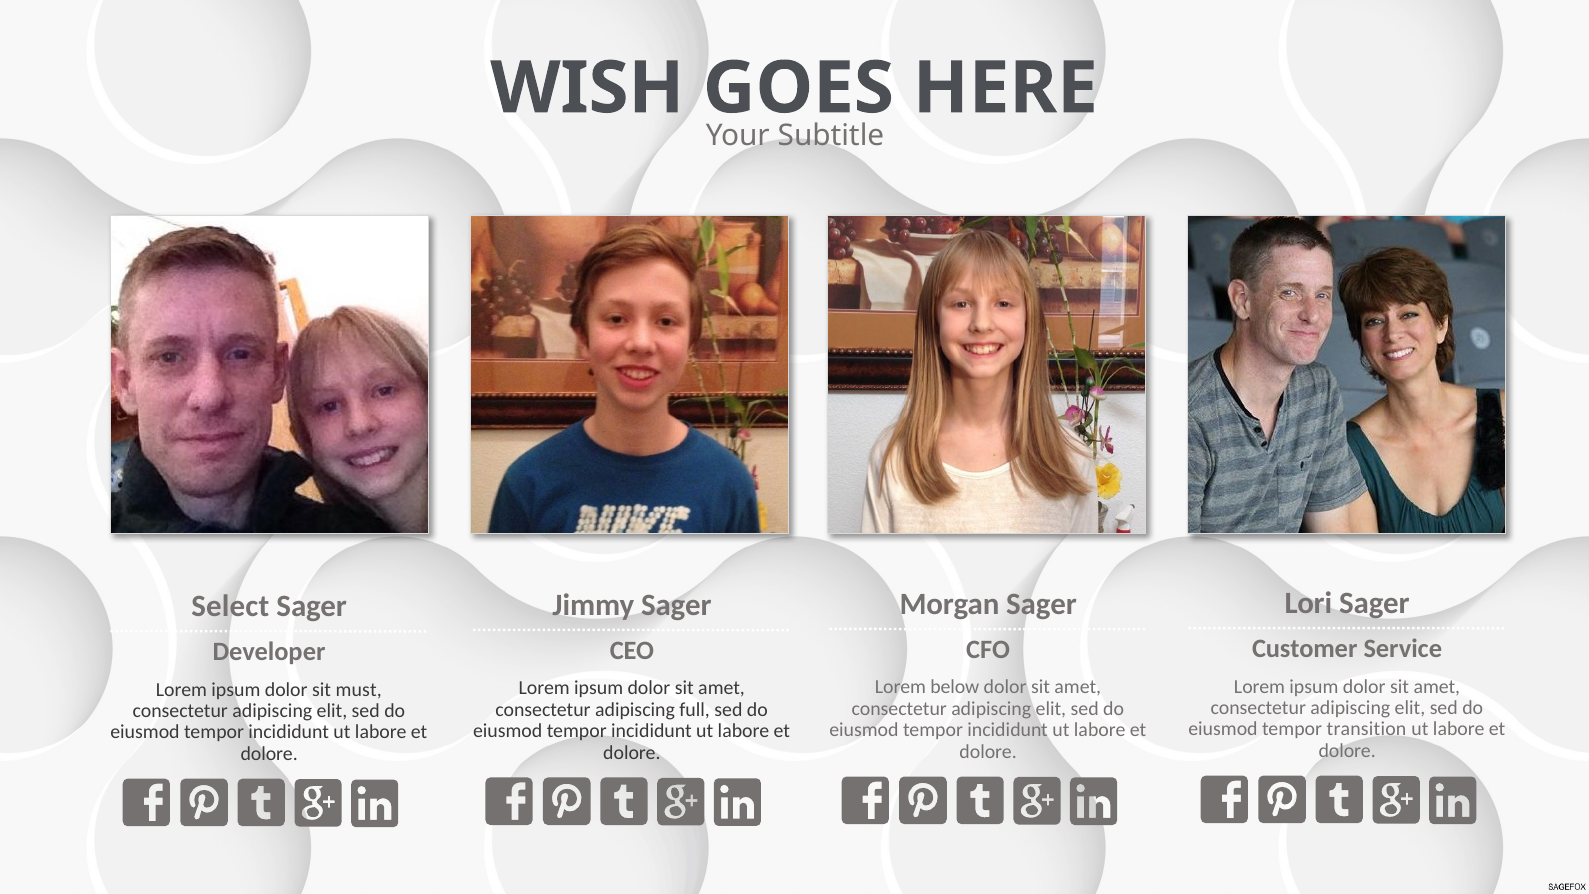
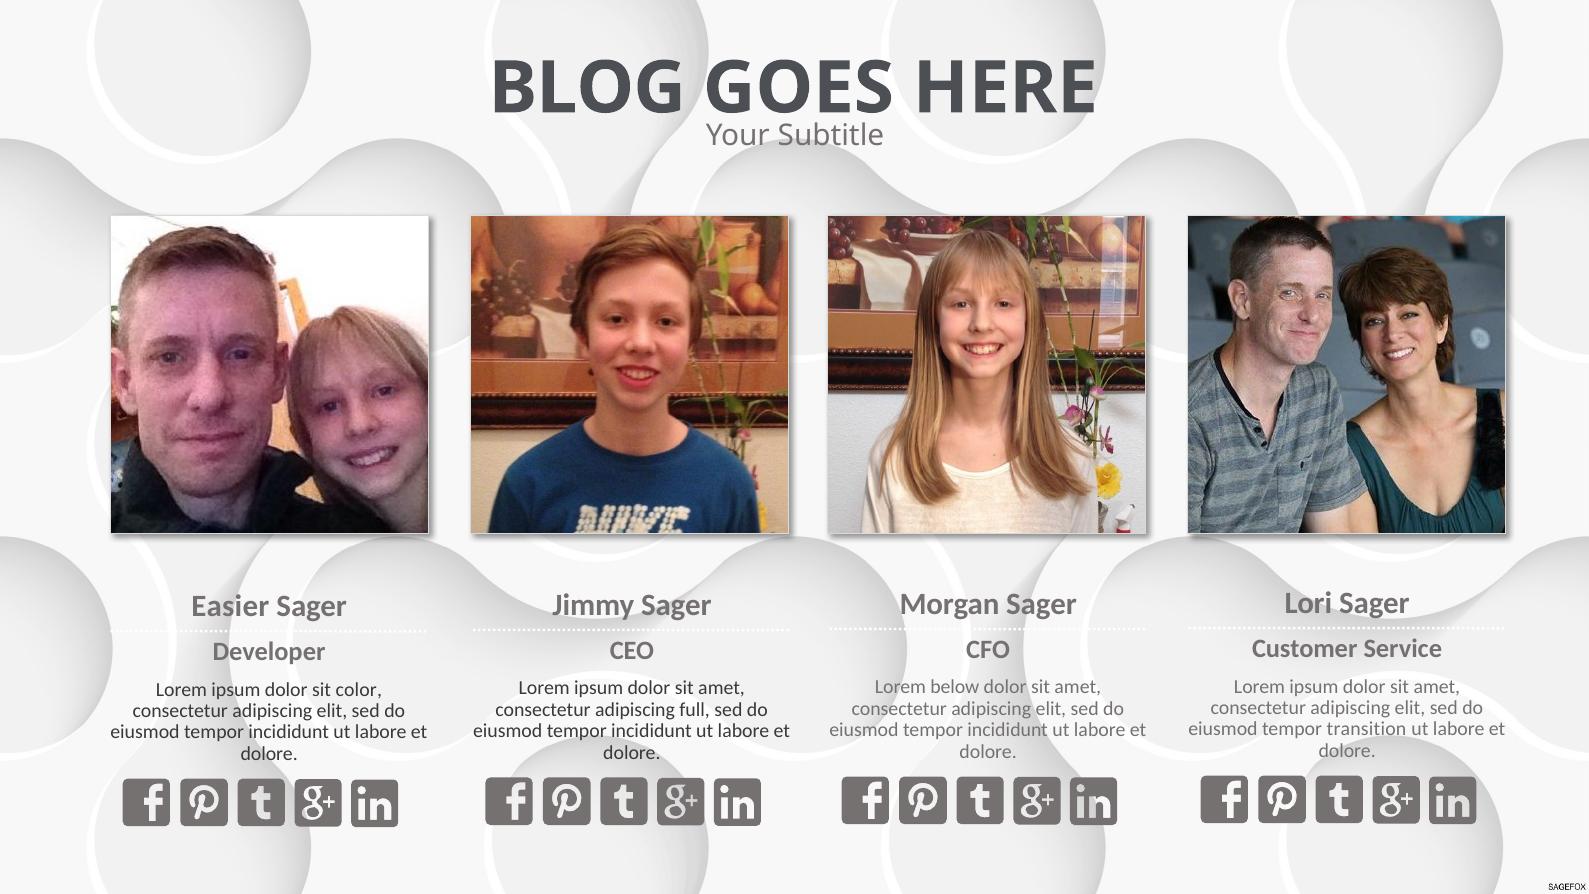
WISH: WISH -> BLOG
Select: Select -> Easier
must: must -> color
